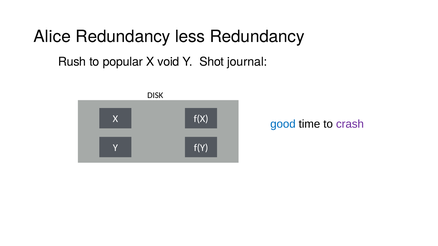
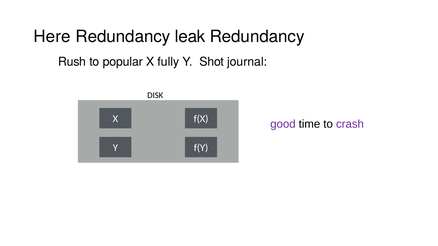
Alice: Alice -> Here
less: less -> leak
void: void -> fully
good colour: blue -> purple
